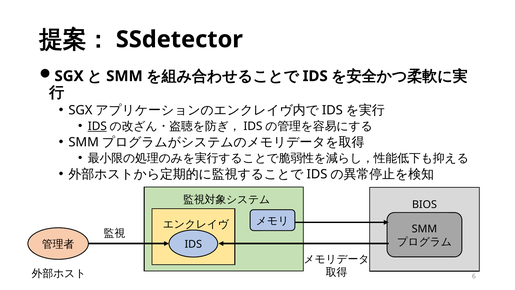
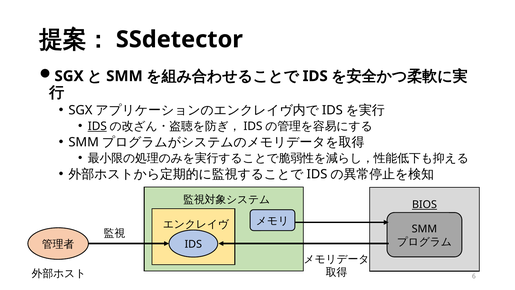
BIOS underline: none -> present
